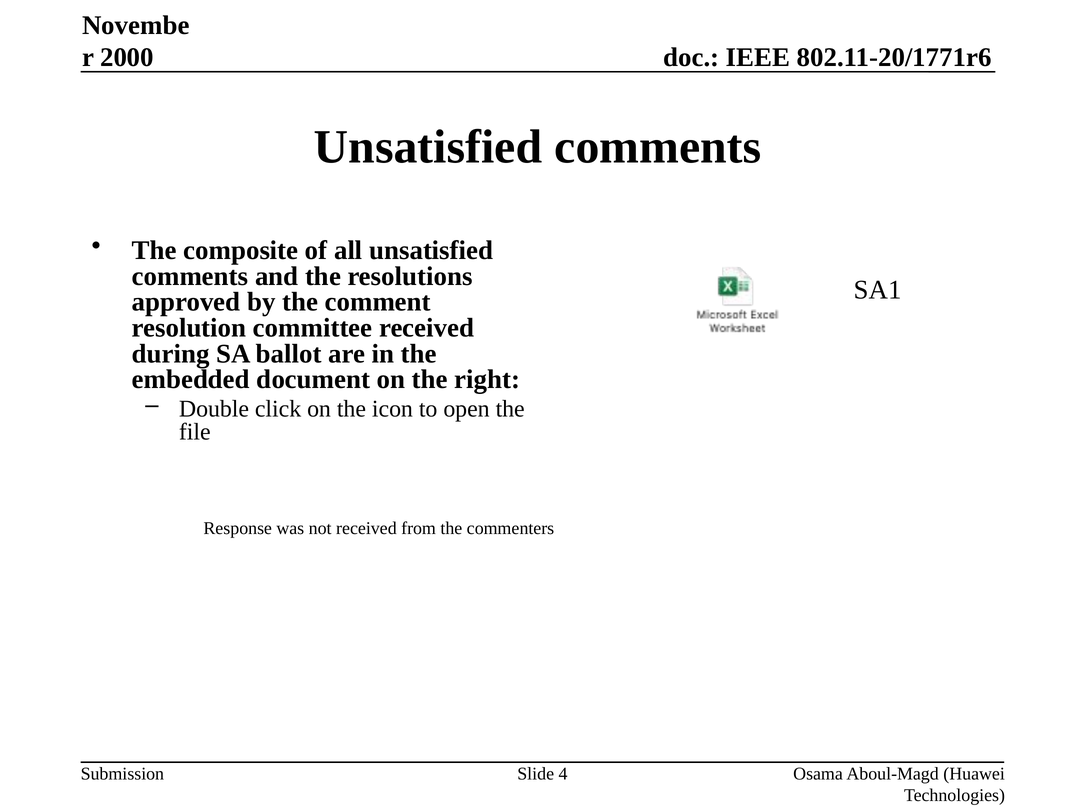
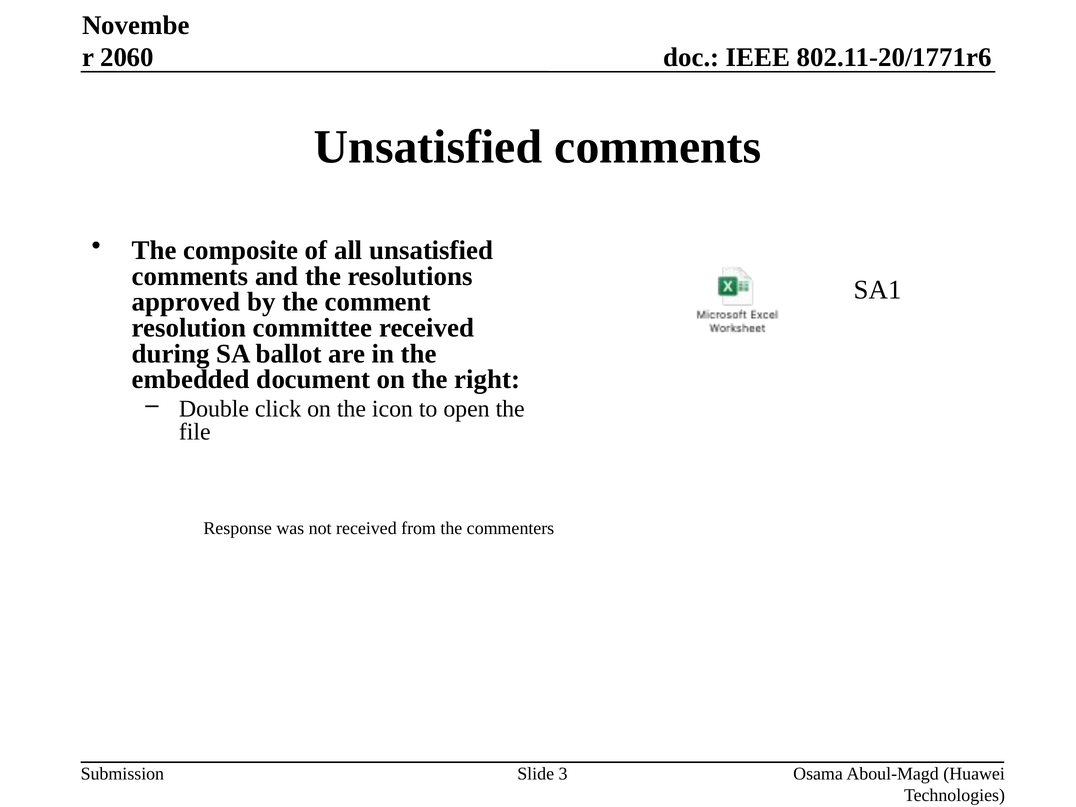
2000: 2000 -> 2060
4: 4 -> 3
